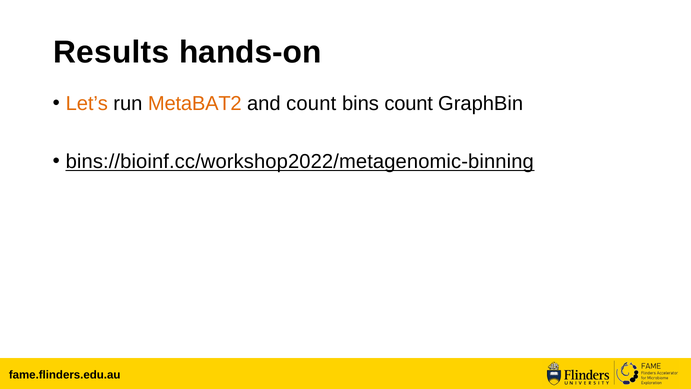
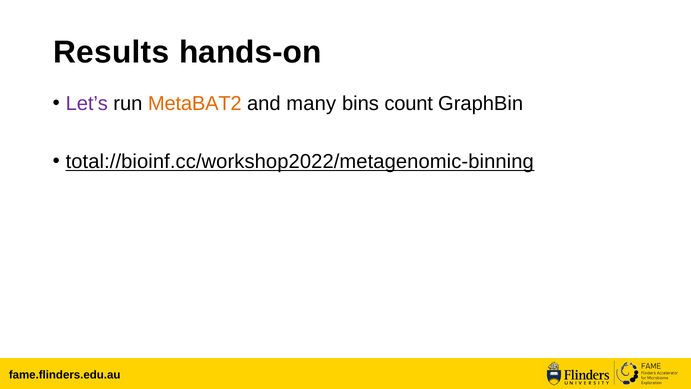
Let’s colour: orange -> purple
and count: count -> many
bins://bioinf.cc/workshop2022/metagenomic-binning: bins://bioinf.cc/workshop2022/metagenomic-binning -> total://bioinf.cc/workshop2022/metagenomic-binning
